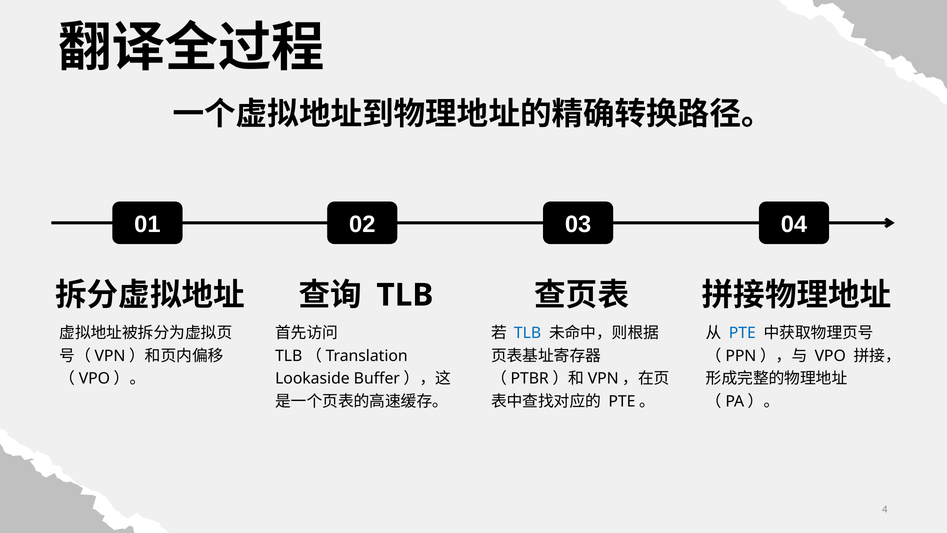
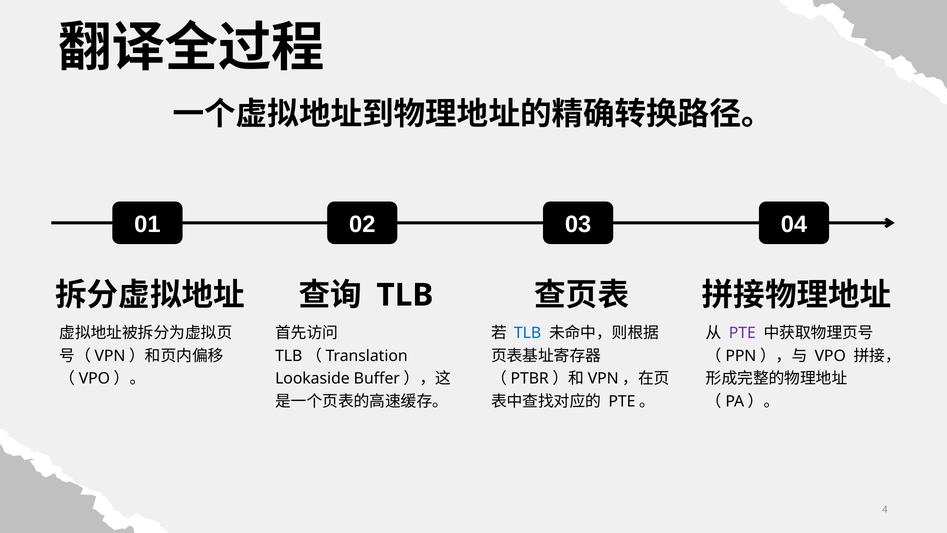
PTE colour: blue -> purple
